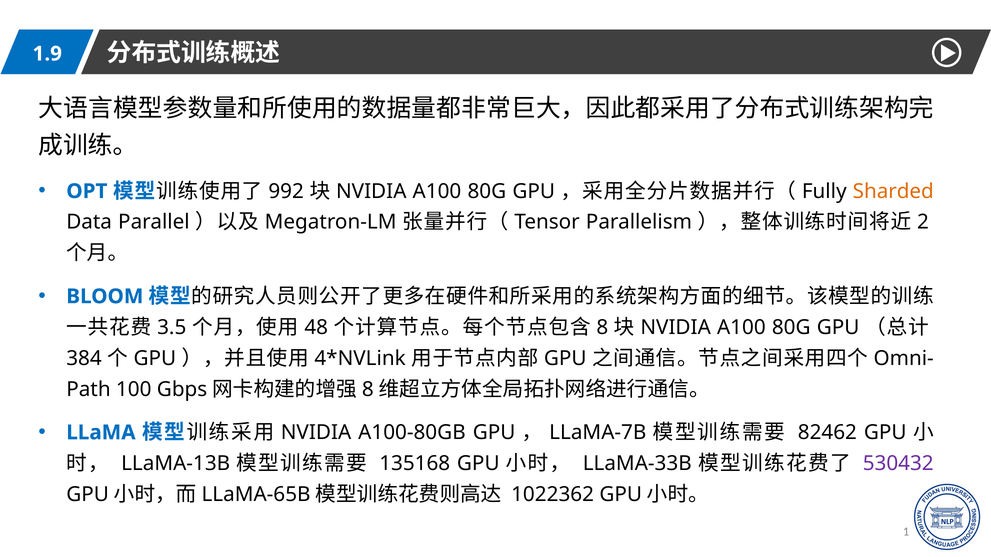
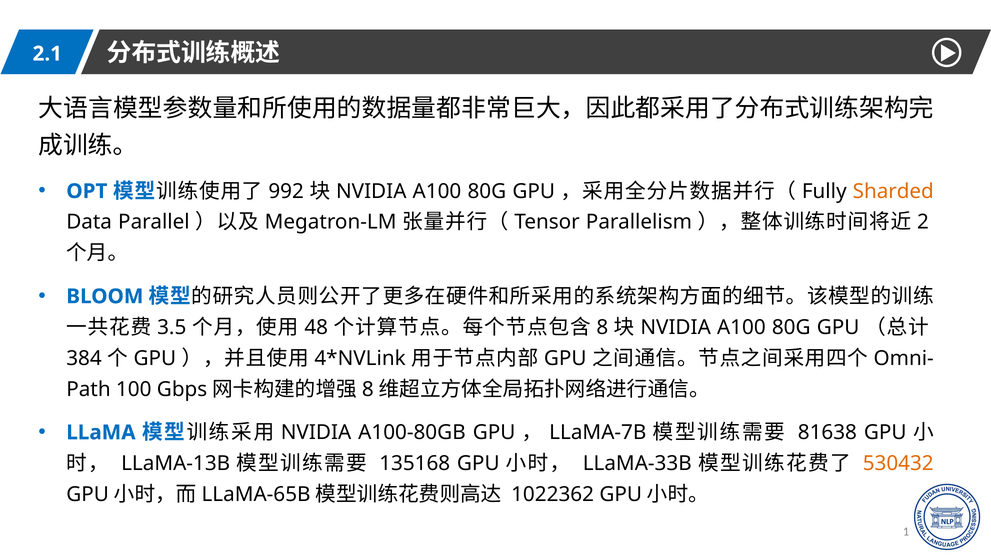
1.9: 1.9 -> 2.1
82462: 82462 -> 81638
530432 colour: purple -> orange
